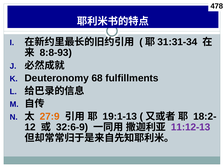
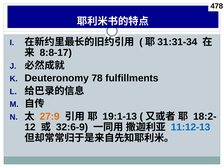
8:8-93: 8:8-93 -> 8:8-17
68: 68 -> 78
11:12-13 colour: purple -> blue
